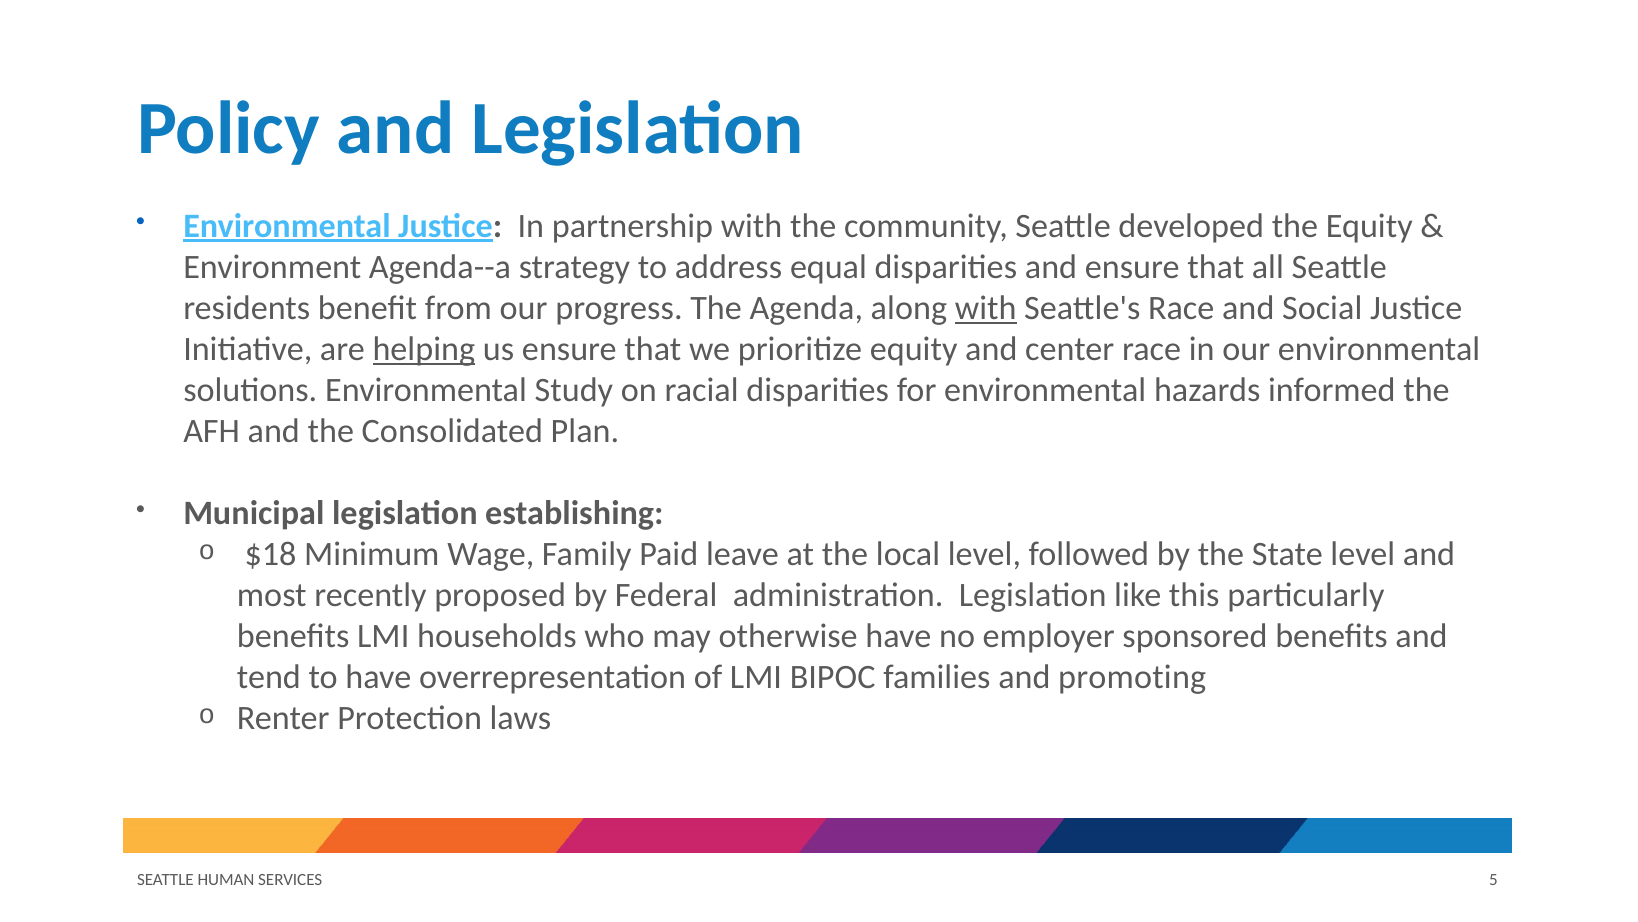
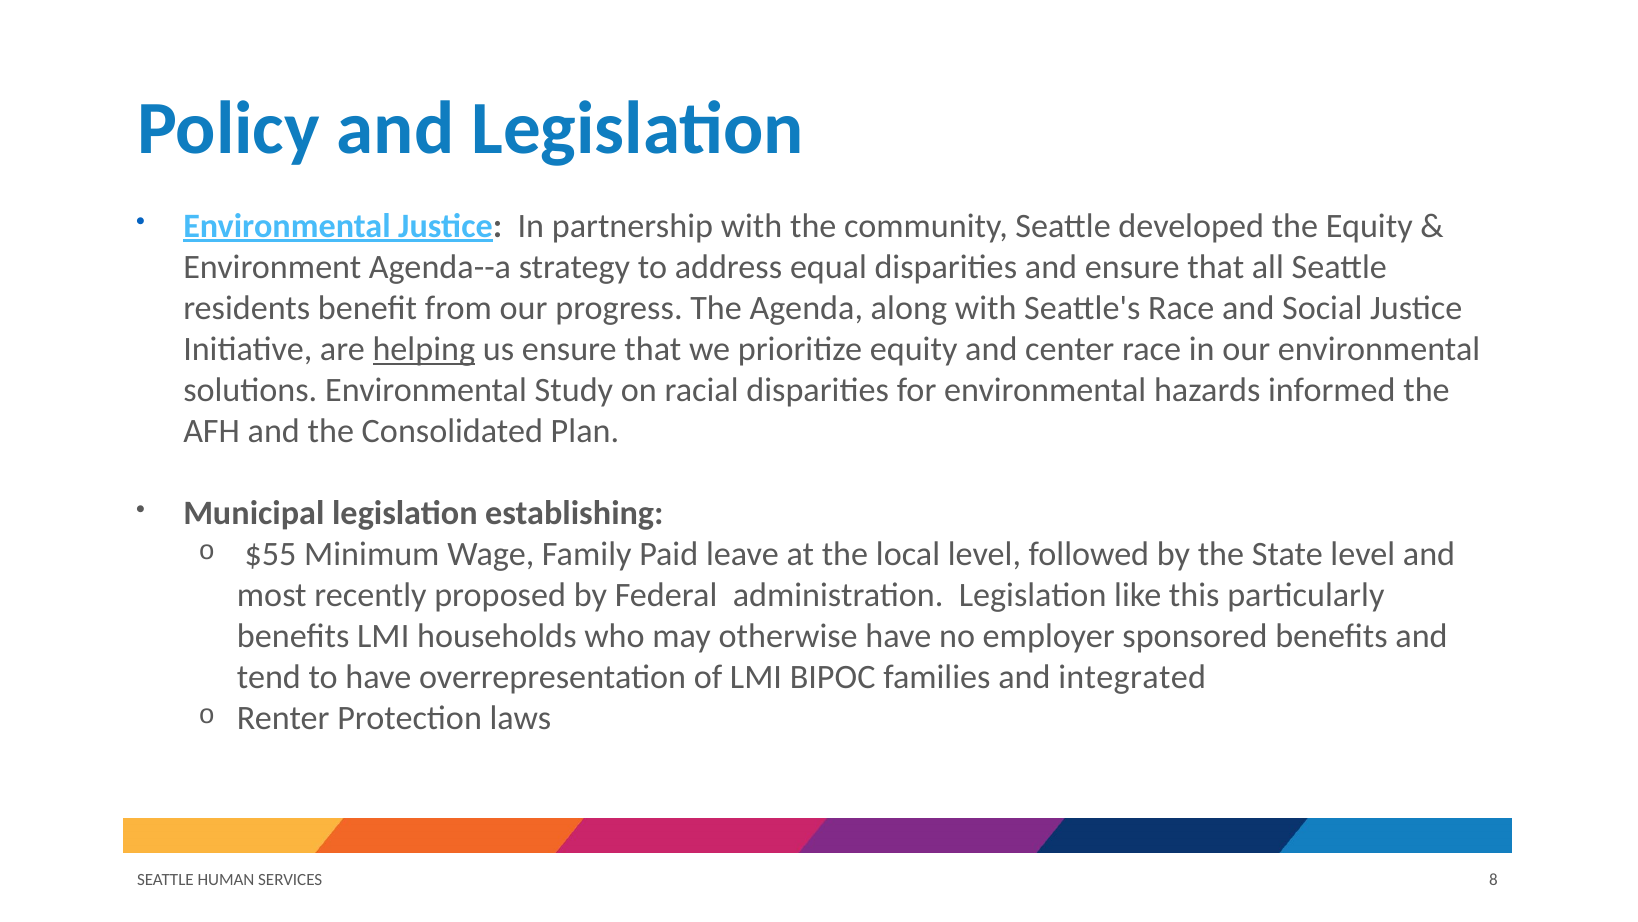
with at (986, 308) underline: present -> none
$18: $18 -> $55
promoting: promoting -> integrated
5: 5 -> 8
